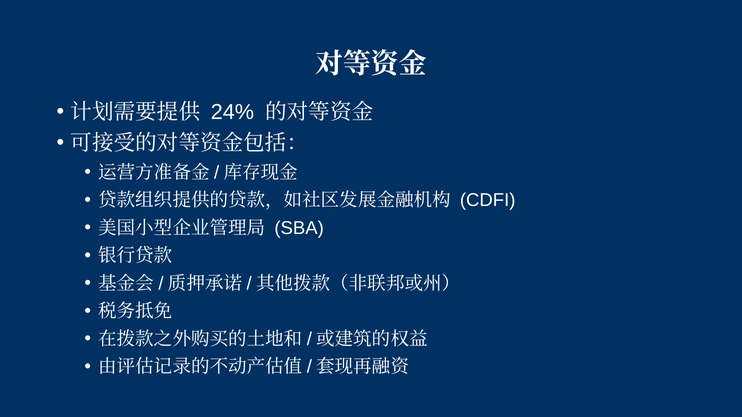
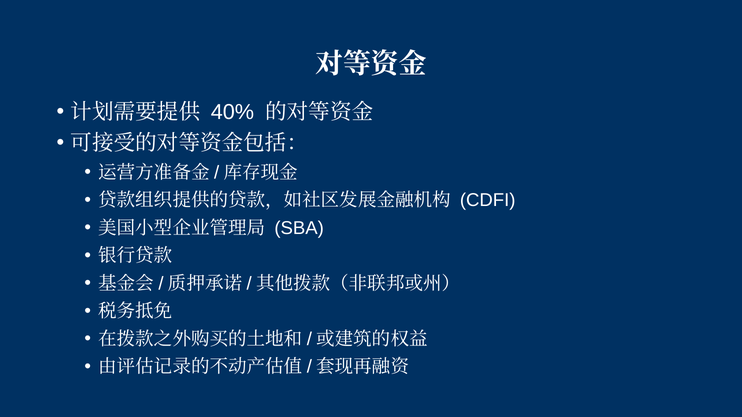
24%: 24% -> 40%
